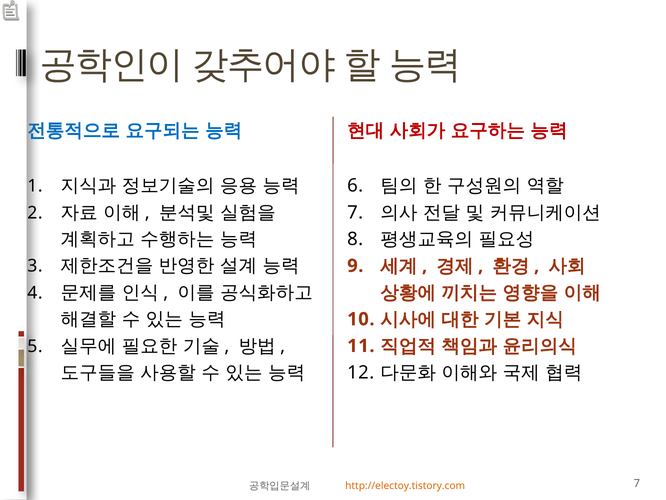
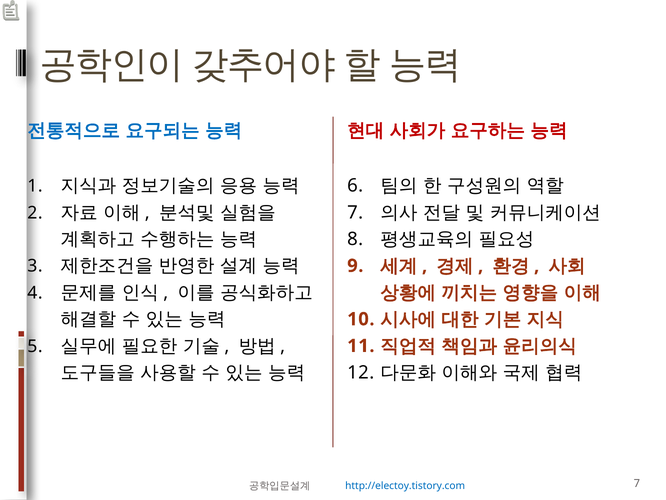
http://electoy.tistory.com colour: orange -> blue
